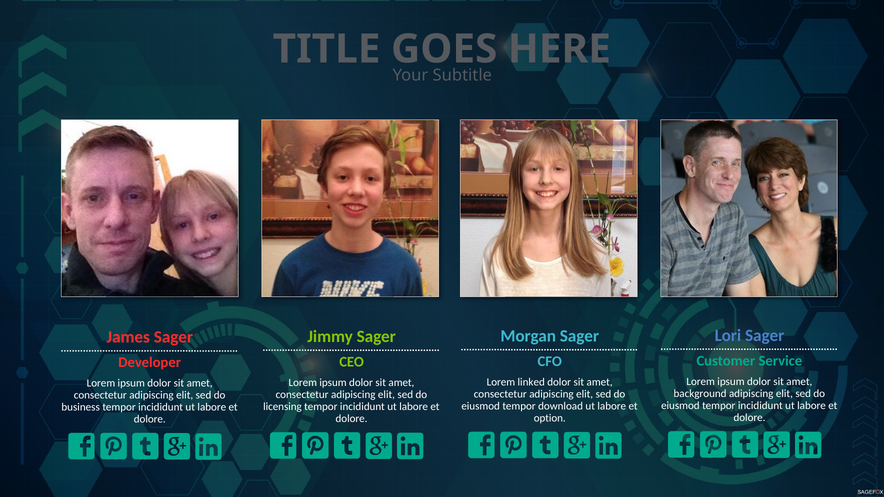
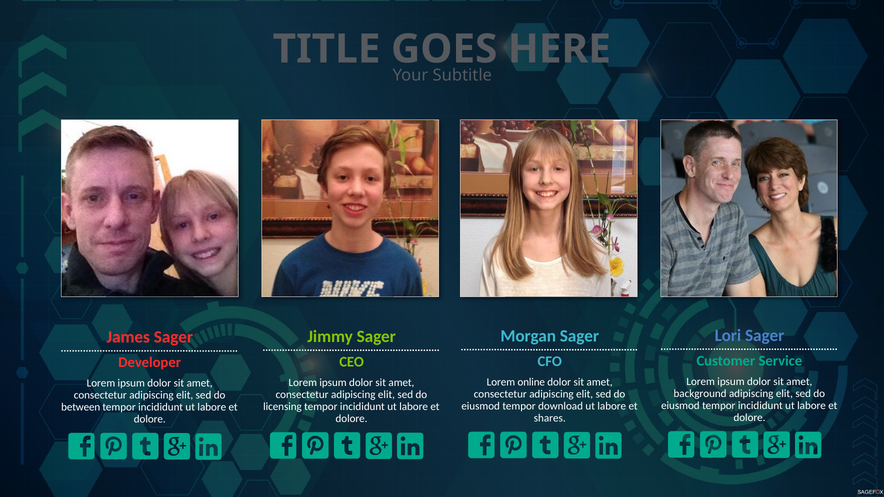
linked: linked -> online
business: business -> between
option: option -> shares
